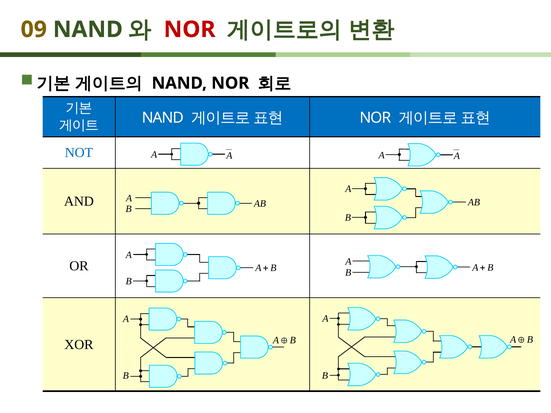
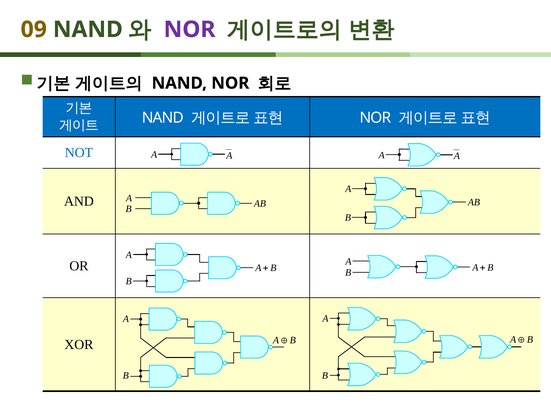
NOR at (190, 29) colour: red -> purple
